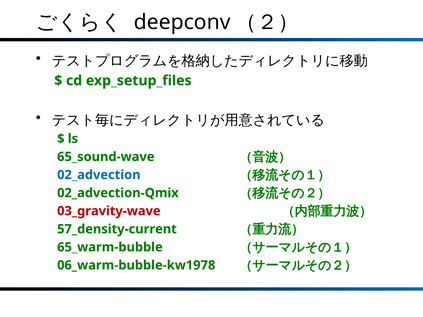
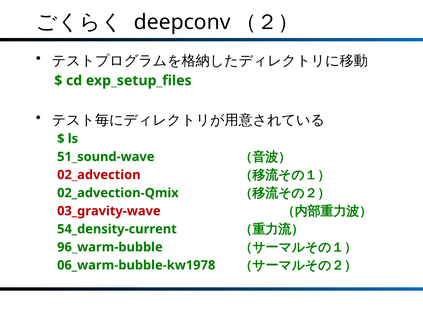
65_sound-wave: 65_sound-wave -> 51_sound-wave
02_advection colour: blue -> red
57_density-current: 57_density-current -> 54_density-current
65_warm-bubble: 65_warm-bubble -> 96_warm-bubble
